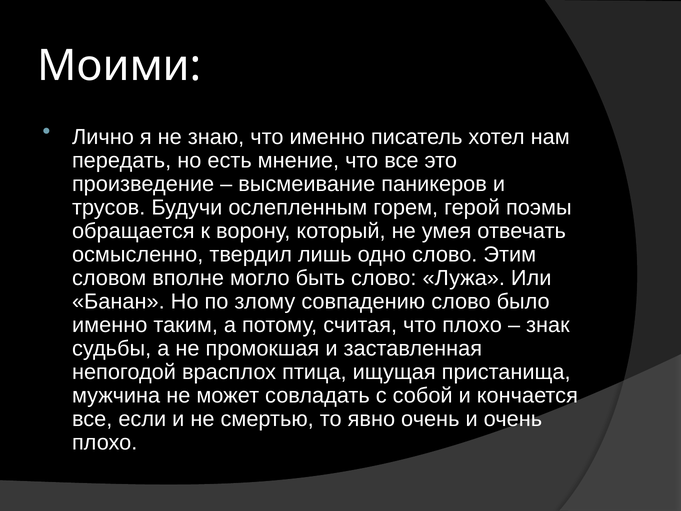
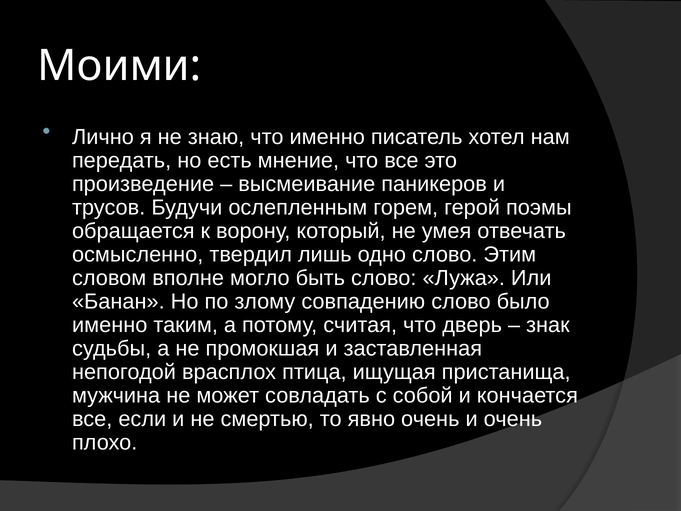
что плохо: плохо -> дверь
